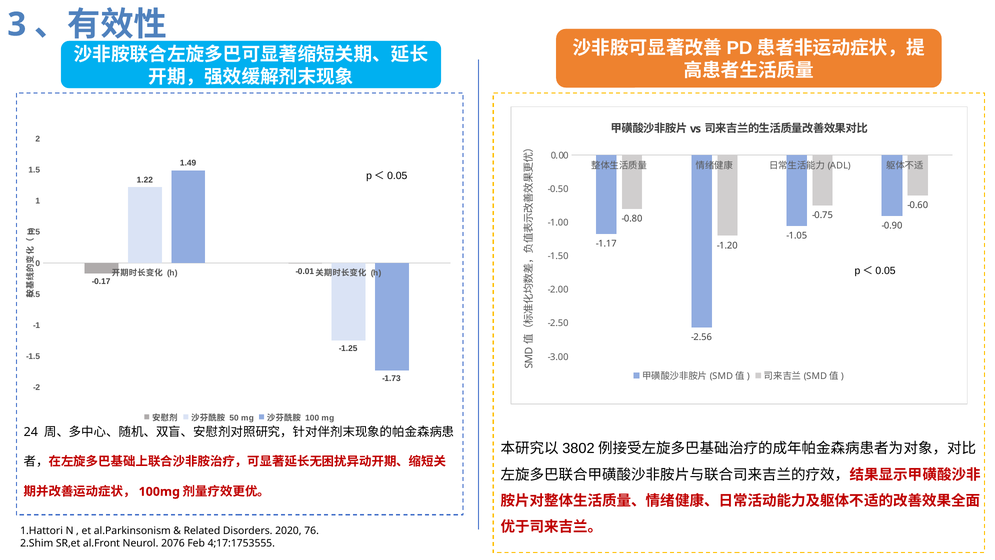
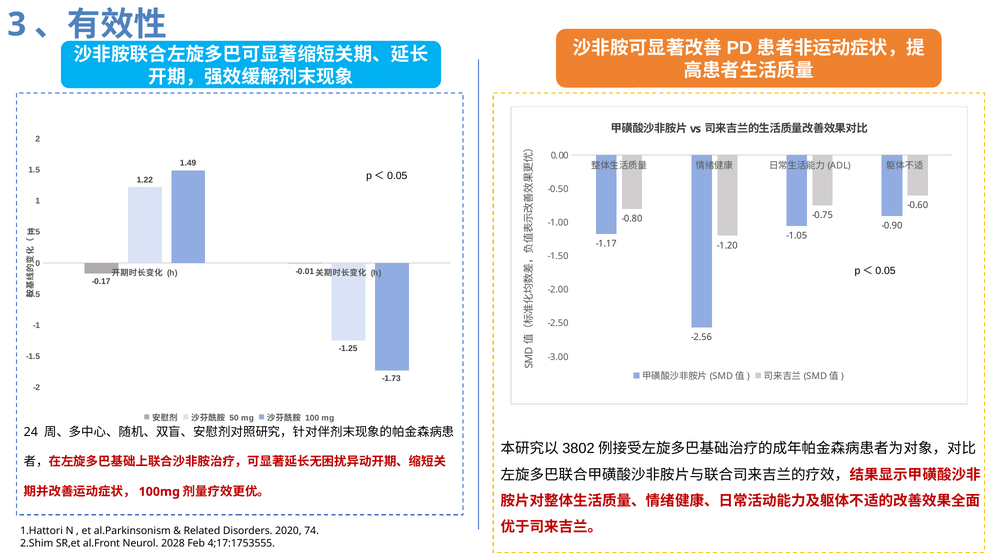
76: 76 -> 74
2076: 2076 -> 2028
